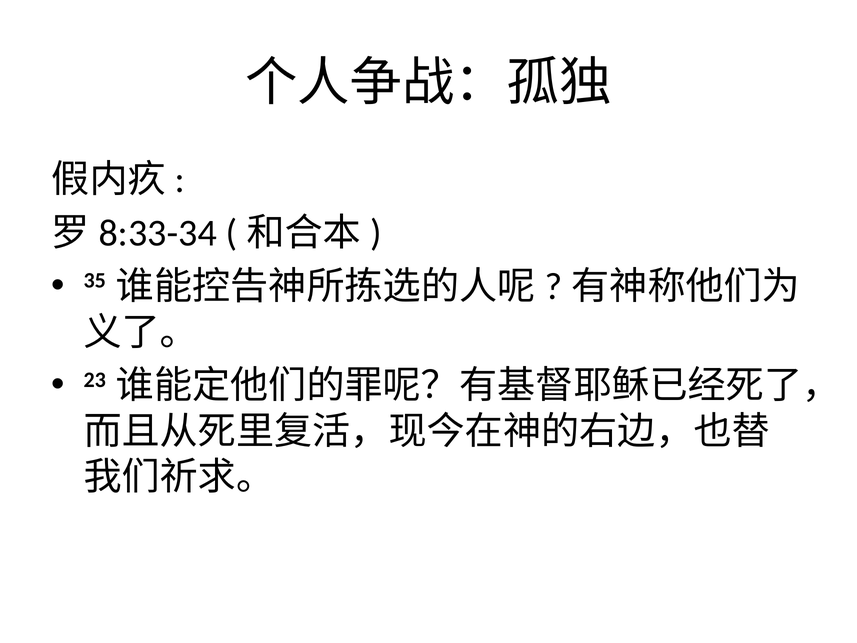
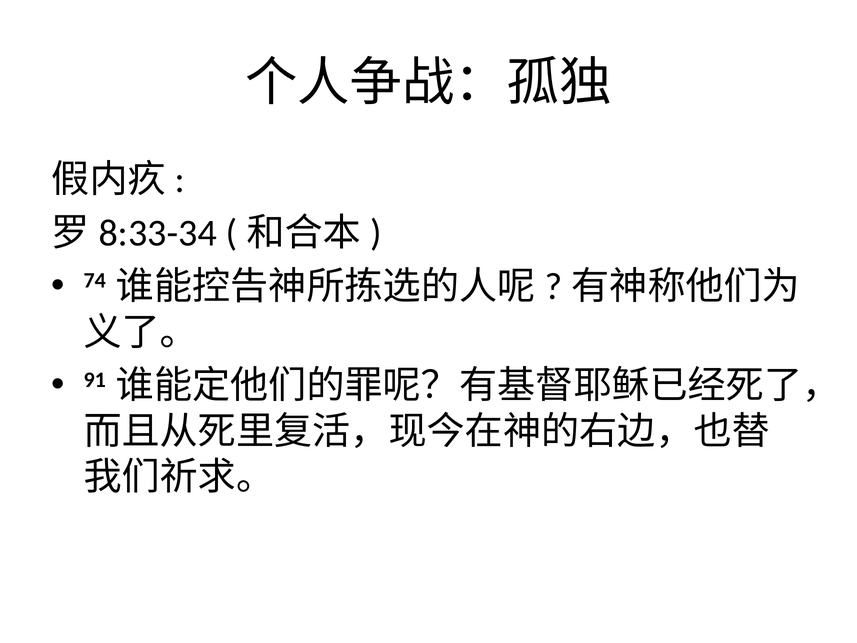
35: 35 -> 74
23: 23 -> 91
